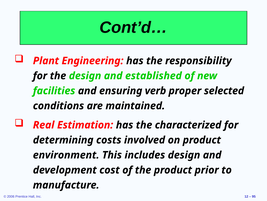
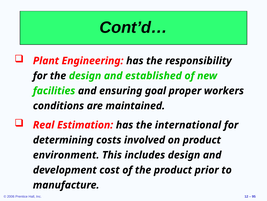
verb: verb -> goal
selected: selected -> workers
characterized: characterized -> international
